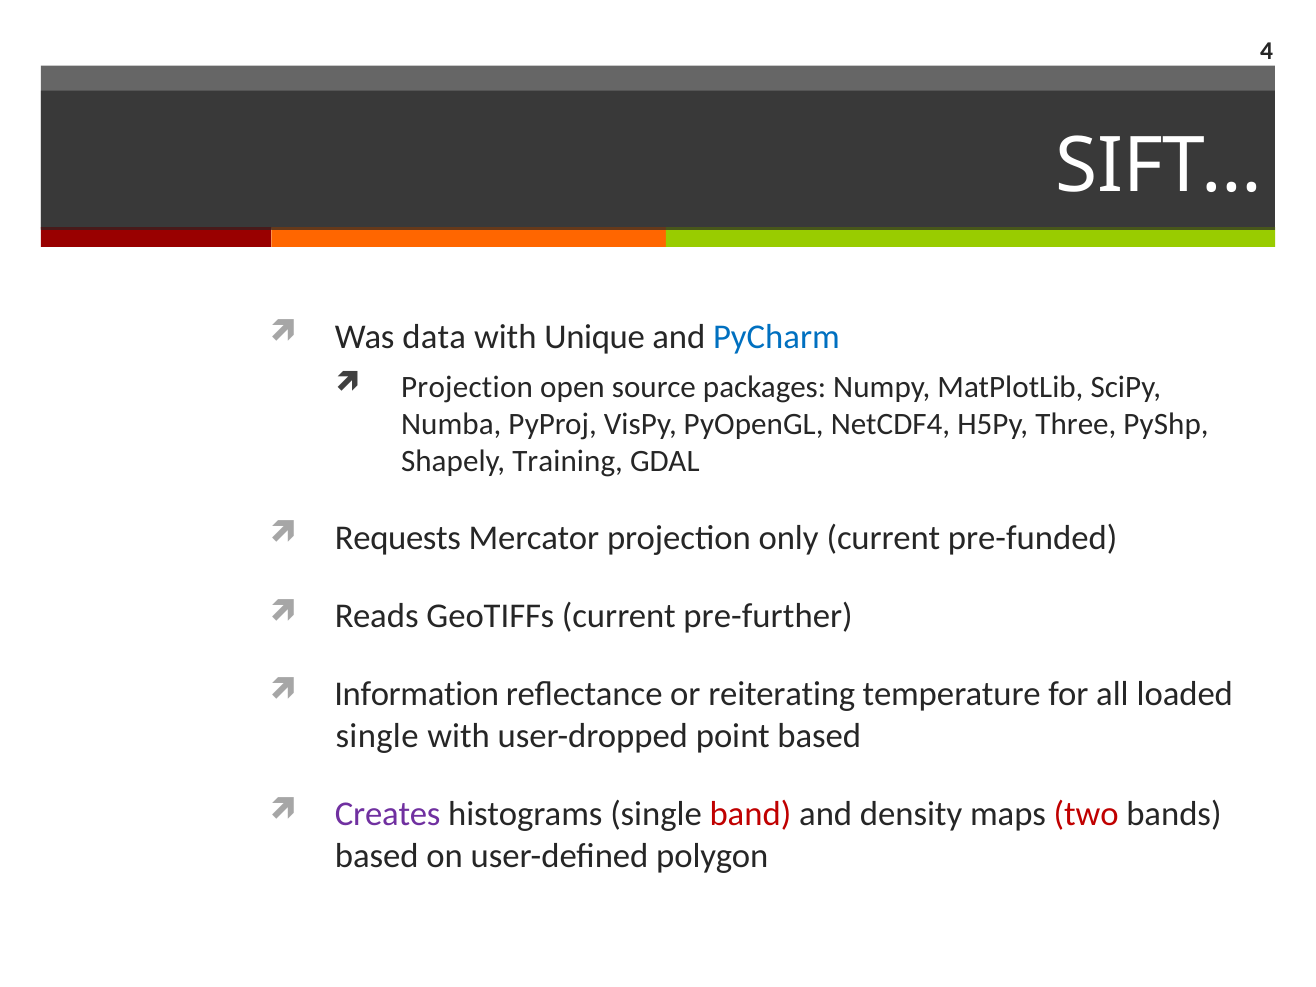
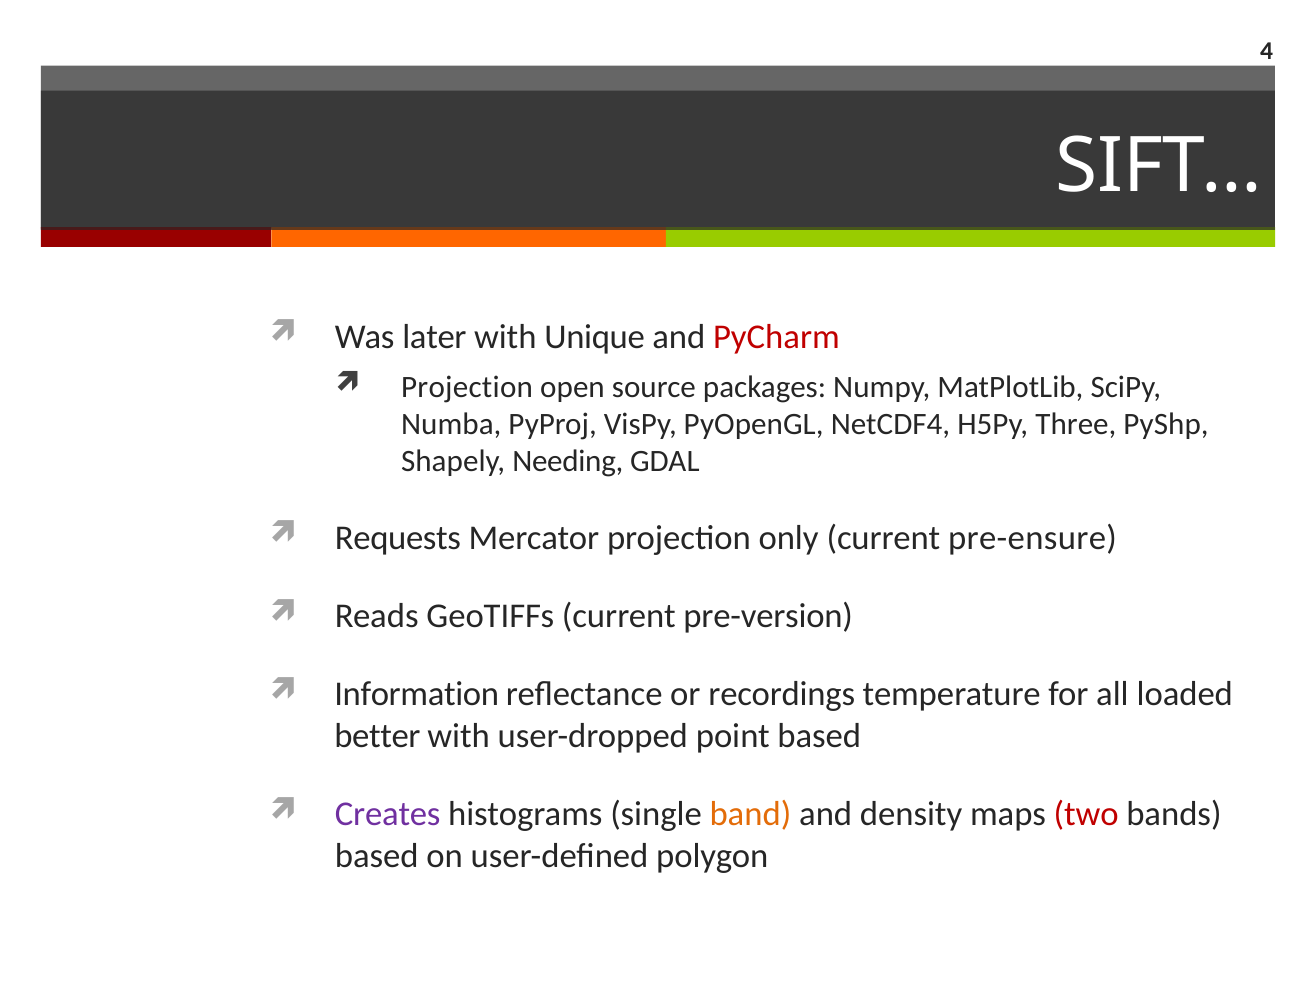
data: data -> later
PyCharm colour: blue -> red
Training: Training -> Needing
pre-funded: pre-funded -> pre-ensure
pre-further: pre-further -> pre-version
reiterating: reiterating -> recordings
single at (377, 736): single -> better
band colour: red -> orange
